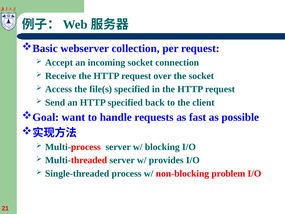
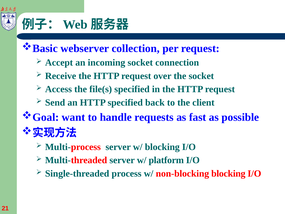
provides: provides -> platform
non-blocking problem: problem -> blocking
